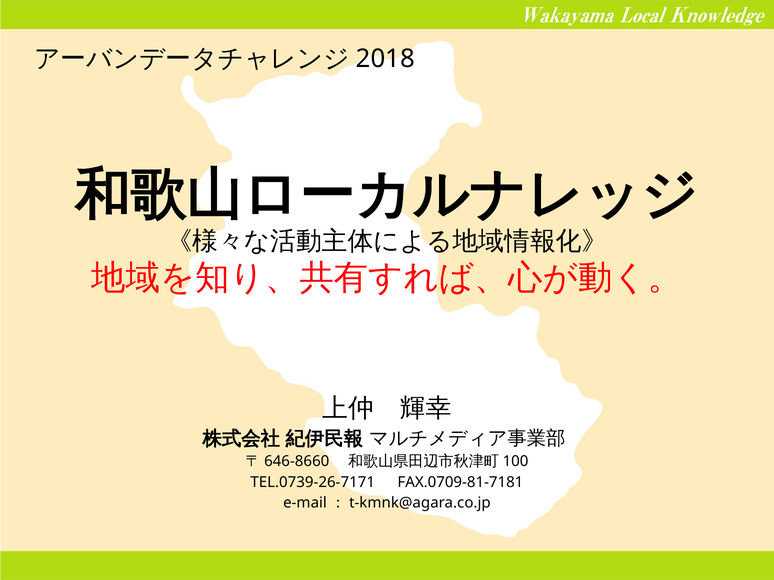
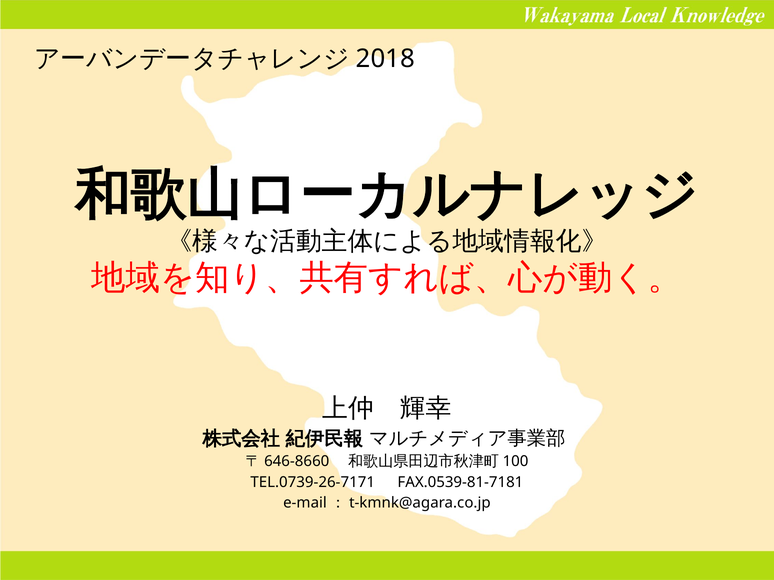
FAX.0709-81-7181: FAX.0709-81-7181 -> FAX.0539-81-7181
